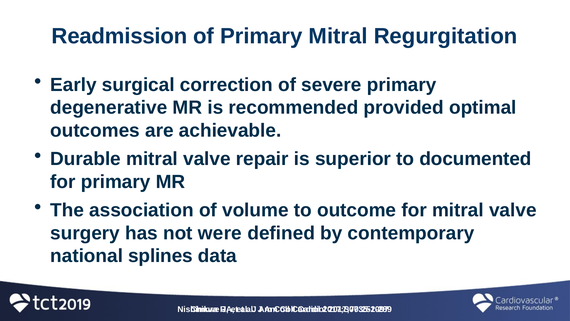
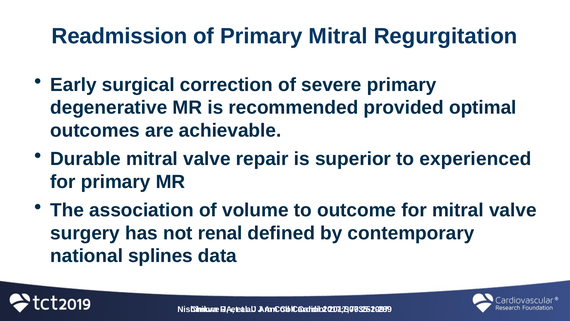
documented: documented -> experienced
were: were -> renal
